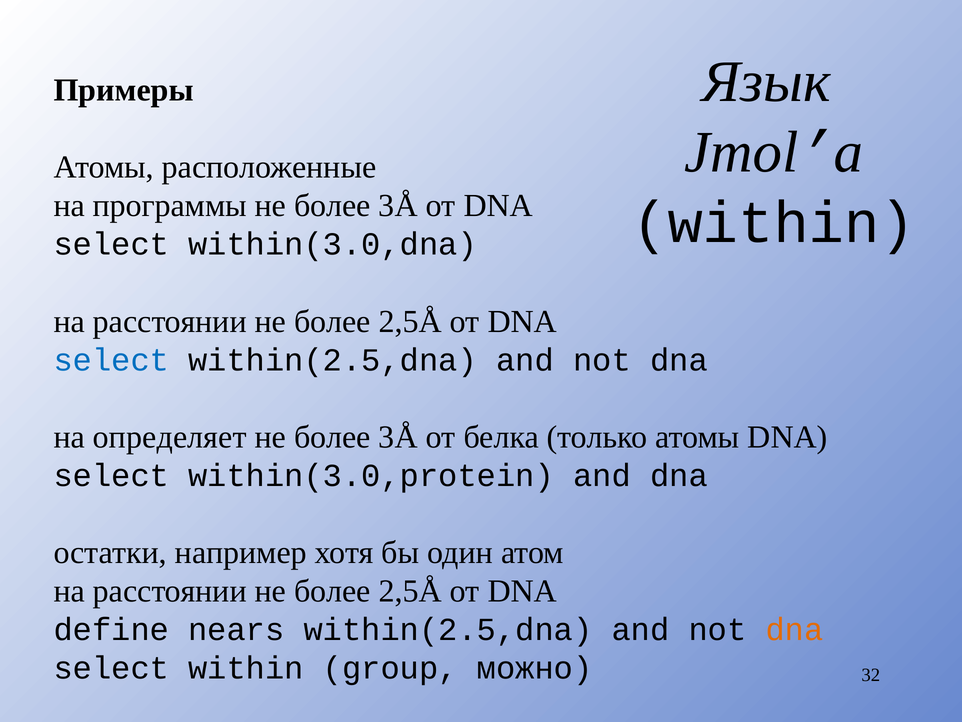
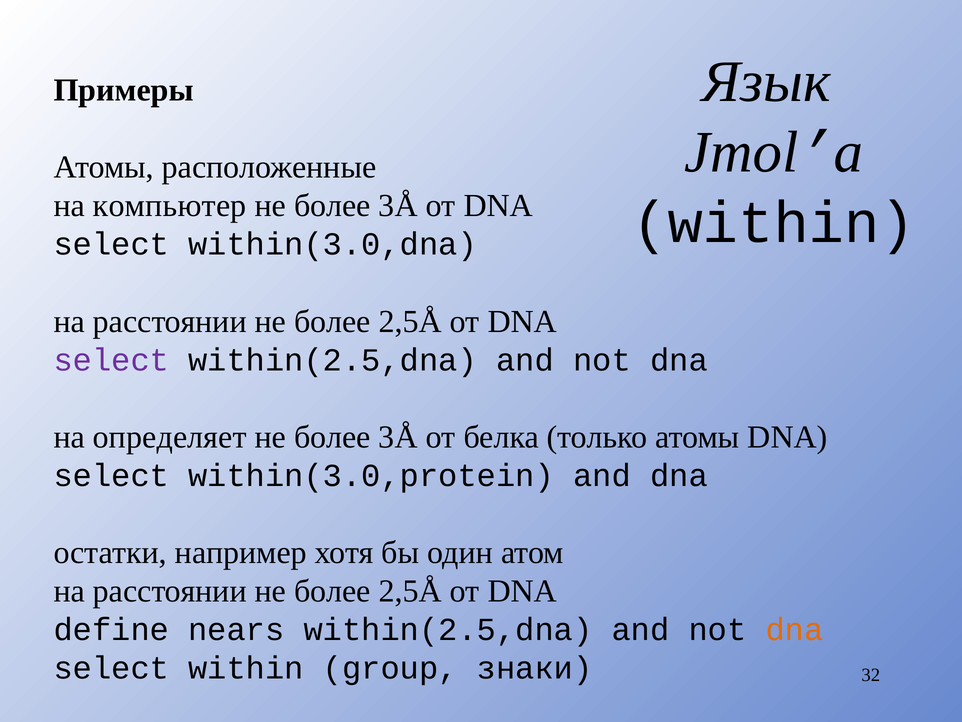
программы: программы -> компьютер
select at (111, 360) colour: blue -> purple
можно: можно -> знаки
